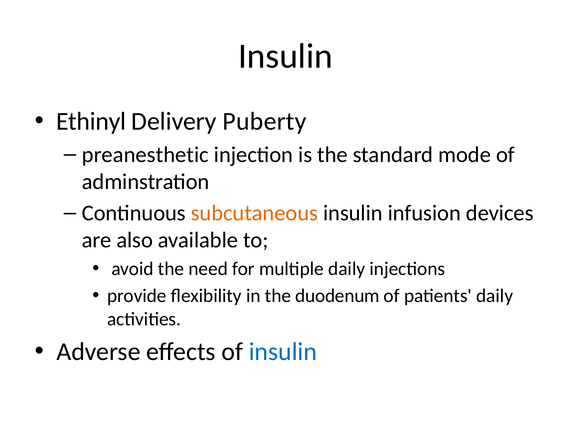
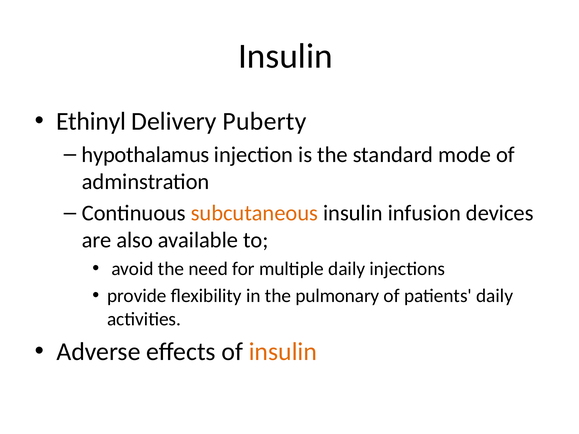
preanesthetic: preanesthetic -> hypothalamus
duodenum: duodenum -> pulmonary
insulin at (283, 352) colour: blue -> orange
